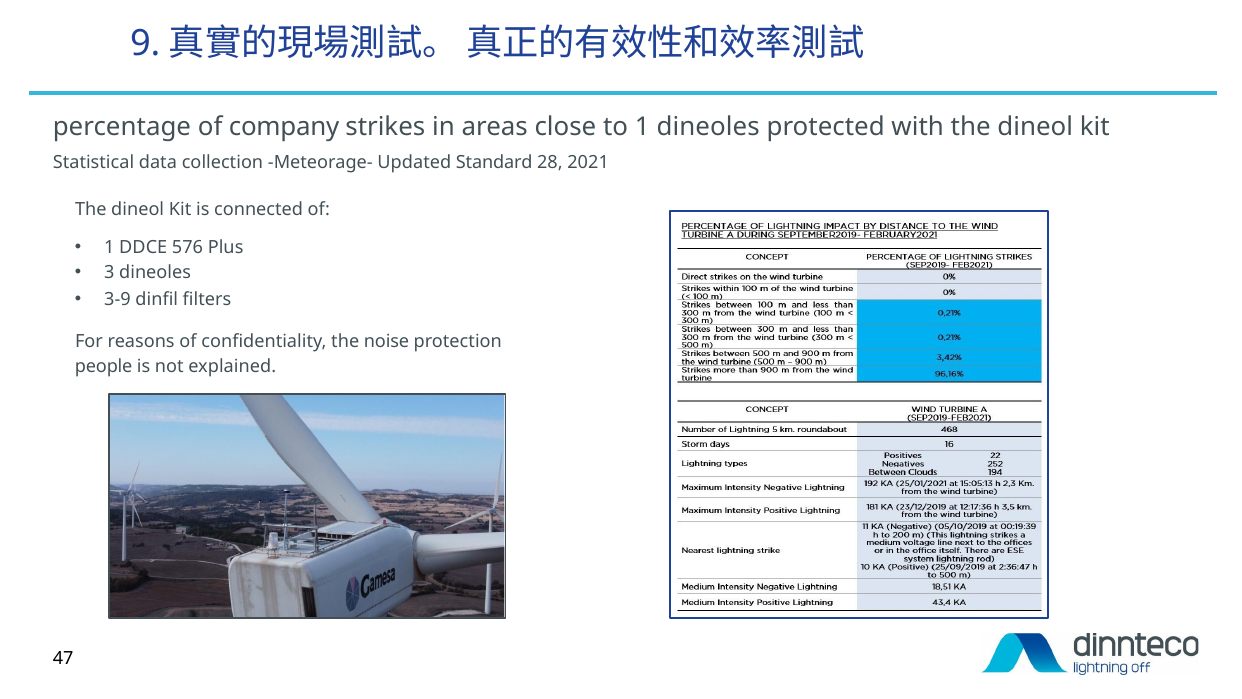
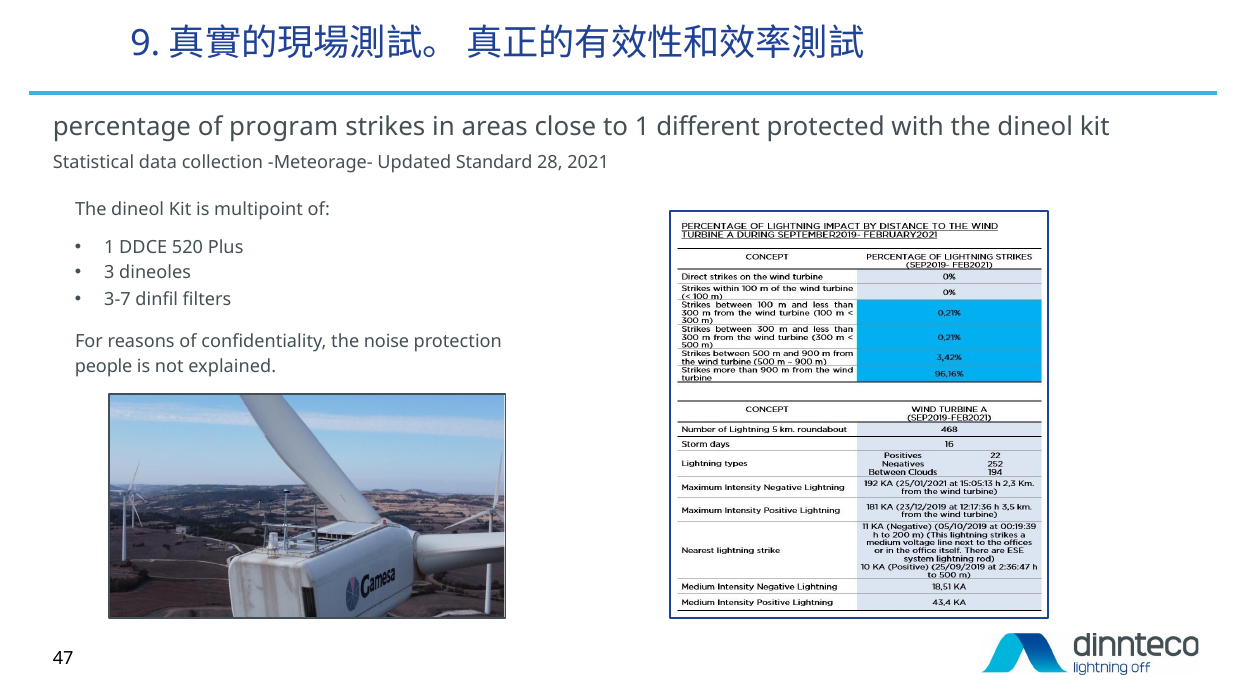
company: company -> program
1 dineoles: dineoles -> different
connected: connected -> multipoint
576: 576 -> 520
3-9: 3-9 -> 3-7
